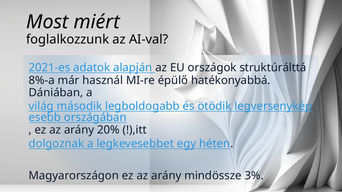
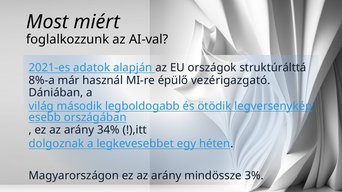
hatékonyabbá: hatékonyabbá -> vezérigazgató
20%: 20% -> 34%
